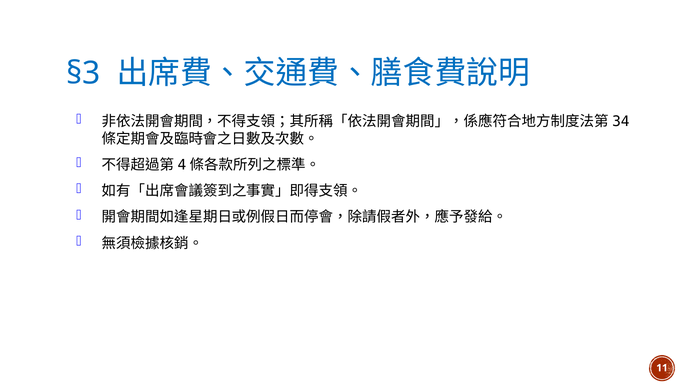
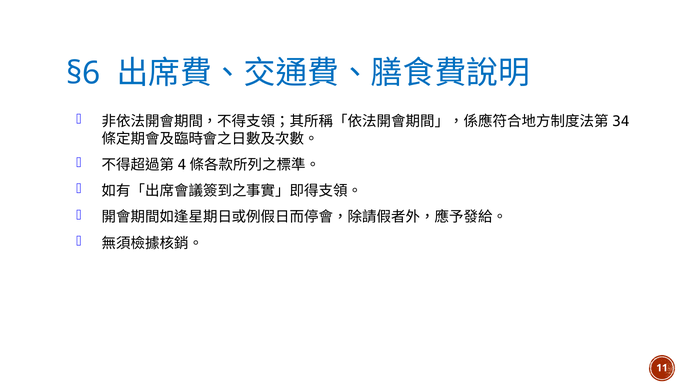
§3: §3 -> §6
